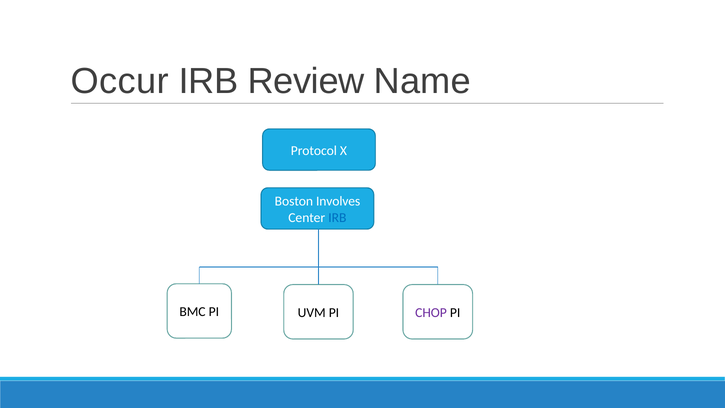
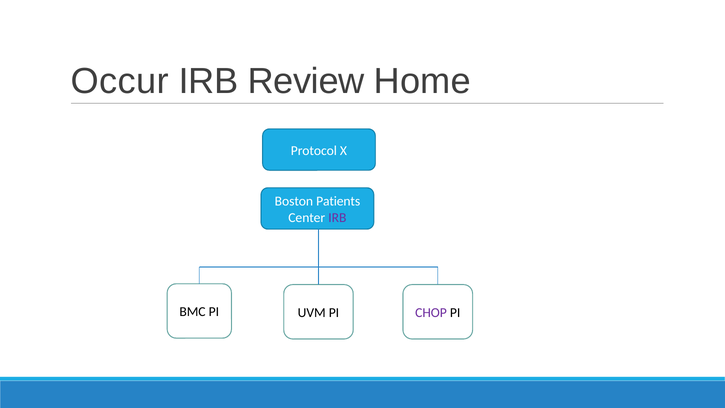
Name: Name -> Home
Involves: Involves -> Patients
IRB at (337, 217) colour: blue -> purple
